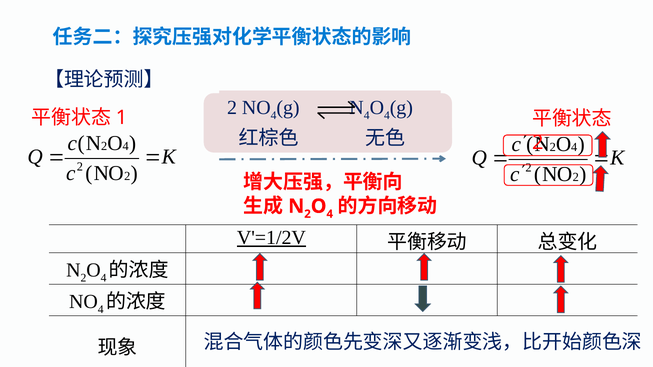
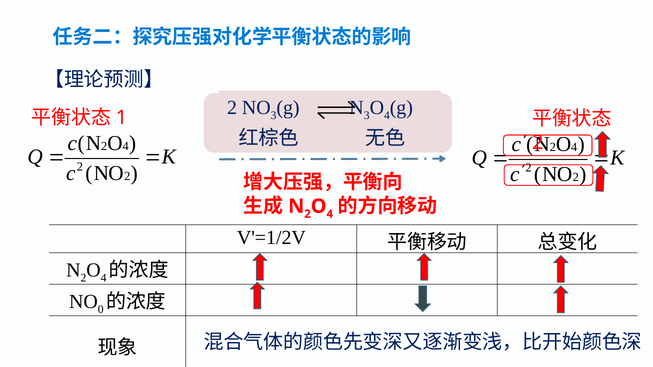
4 at (274, 115): 4 -> 3
4 at (367, 115): 4 -> 3
V'=1/2V underline: present -> none
4 at (101, 310): 4 -> 0
